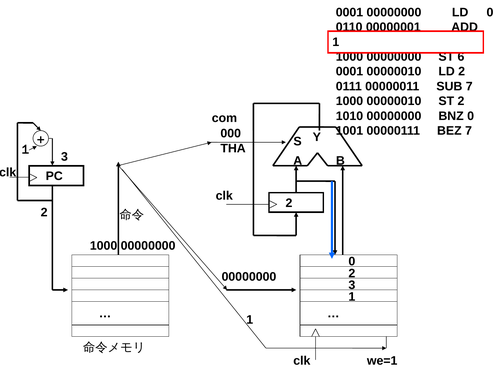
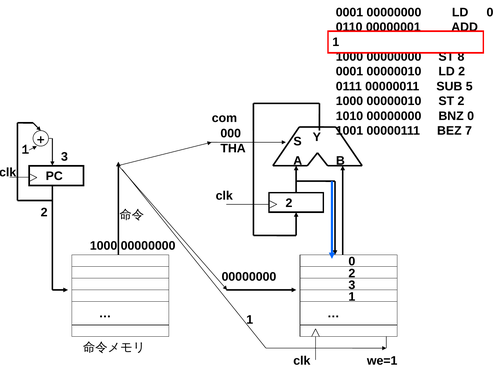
6: 6 -> 8
SUB 7: 7 -> 5
